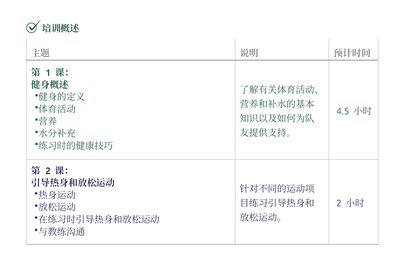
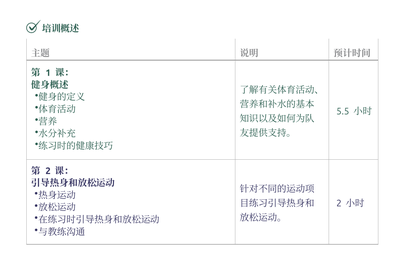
4.5: 4.5 -> 5.5
